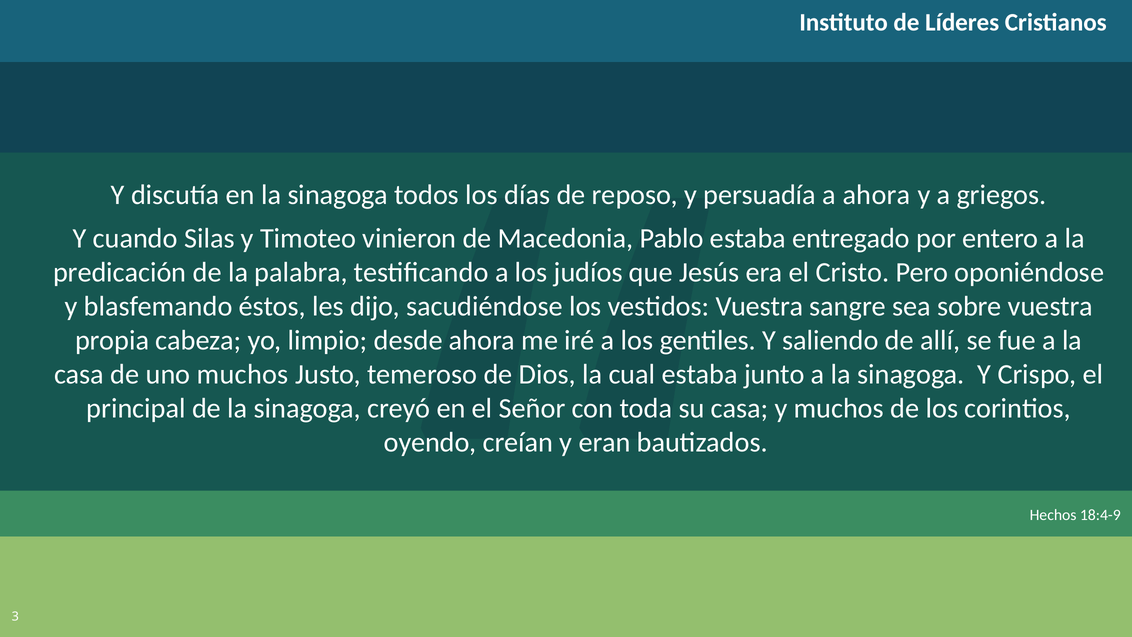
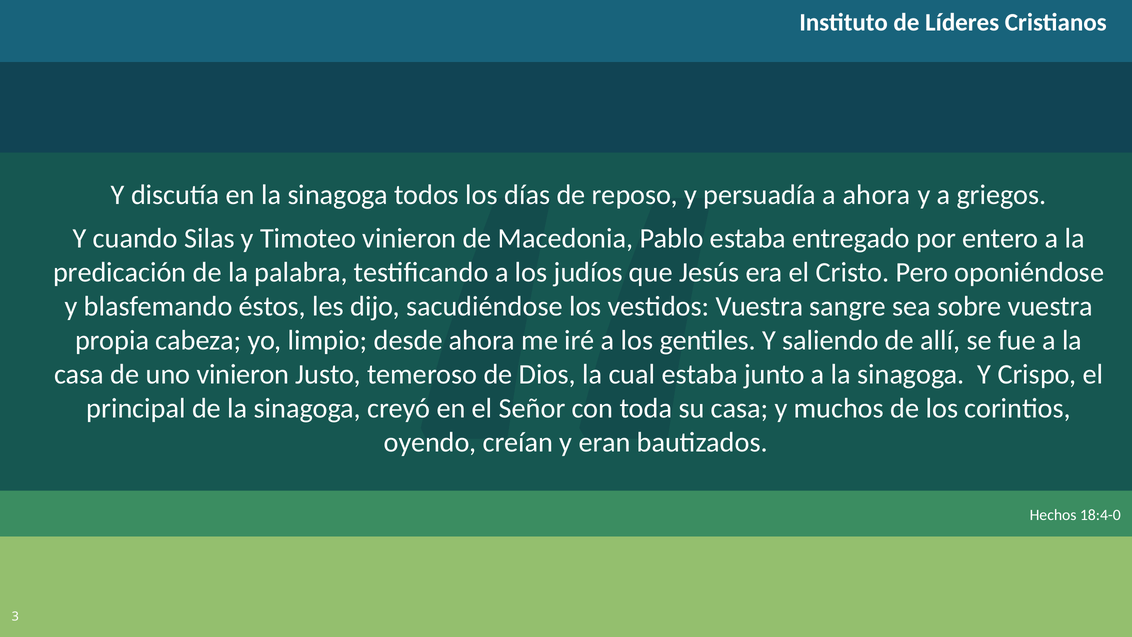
uno muchos: muchos -> vinieron
18:4-9: 18:4-9 -> 18:4-0
